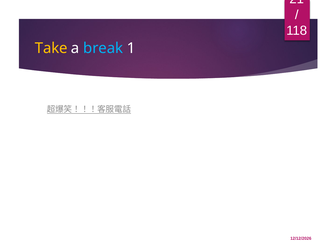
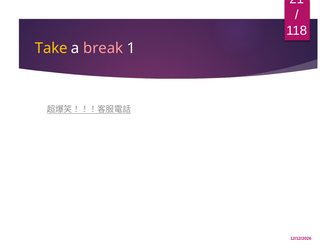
break colour: light blue -> pink
